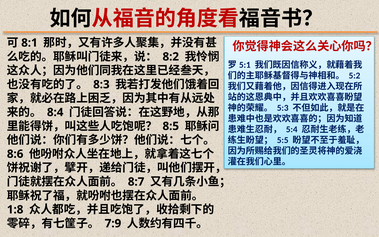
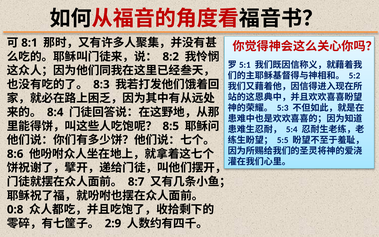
1:8: 1:8 -> 0:8
7:9: 7:9 -> 2:9
